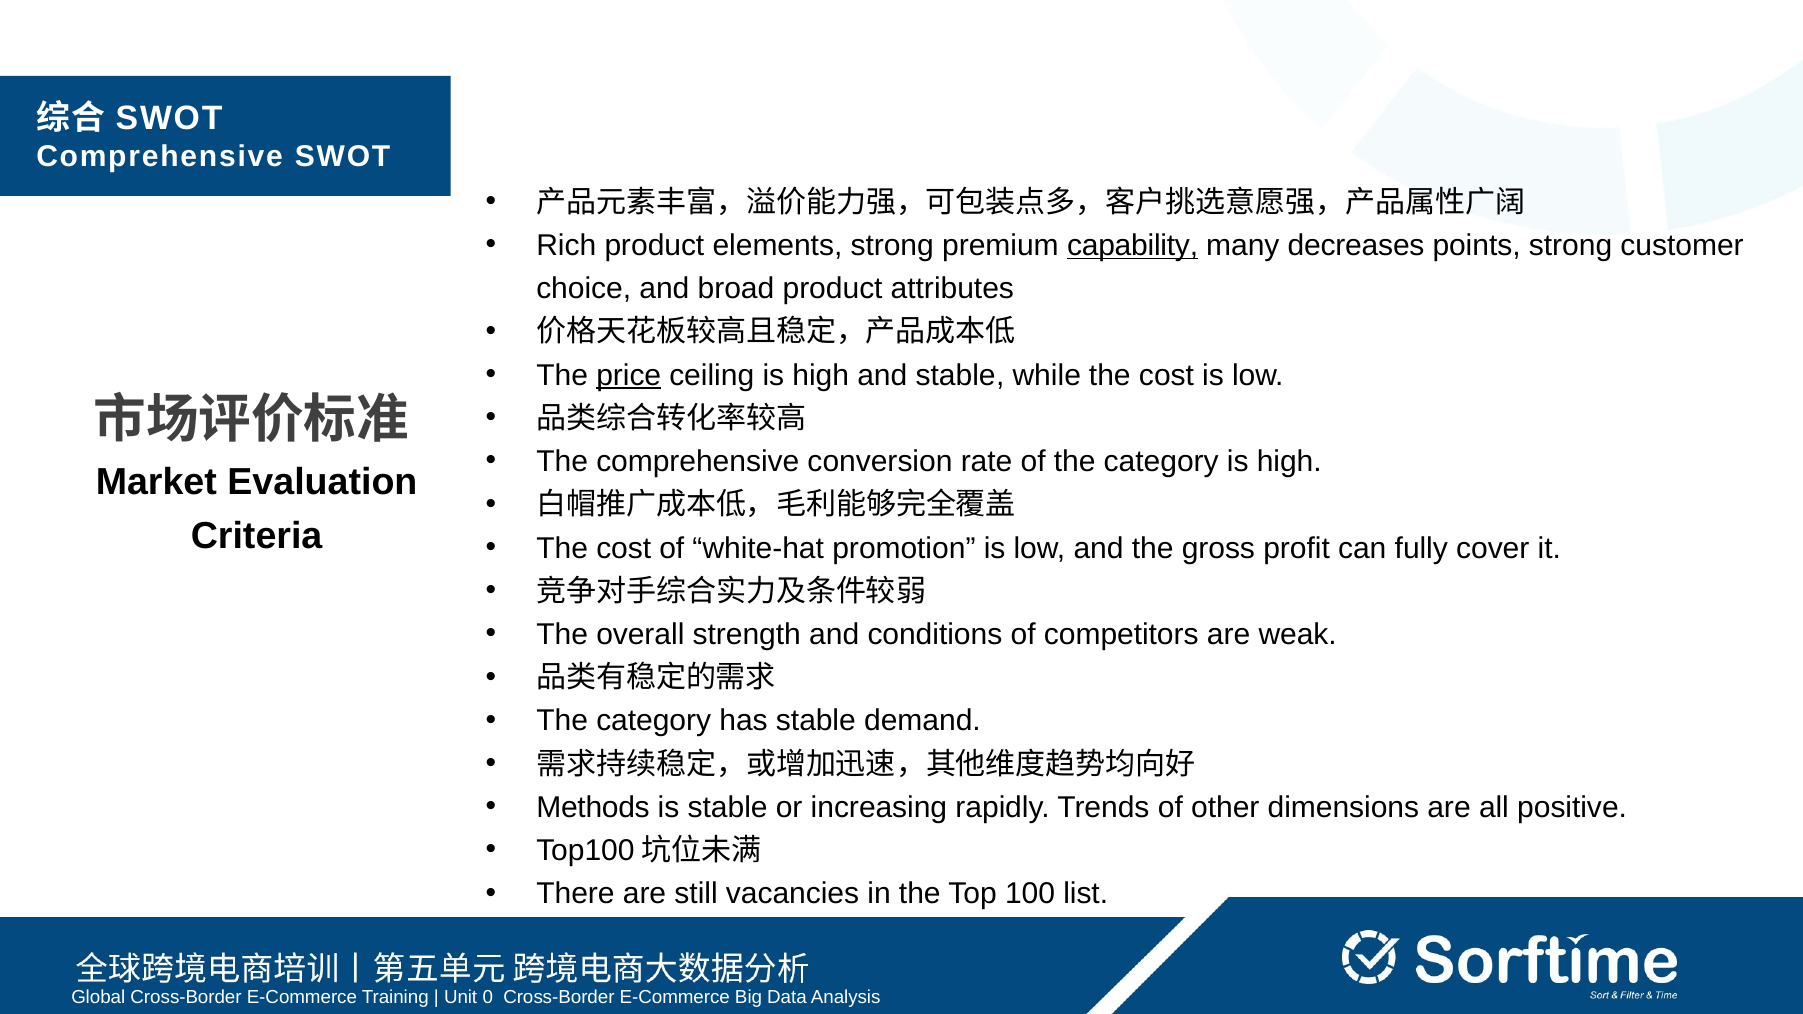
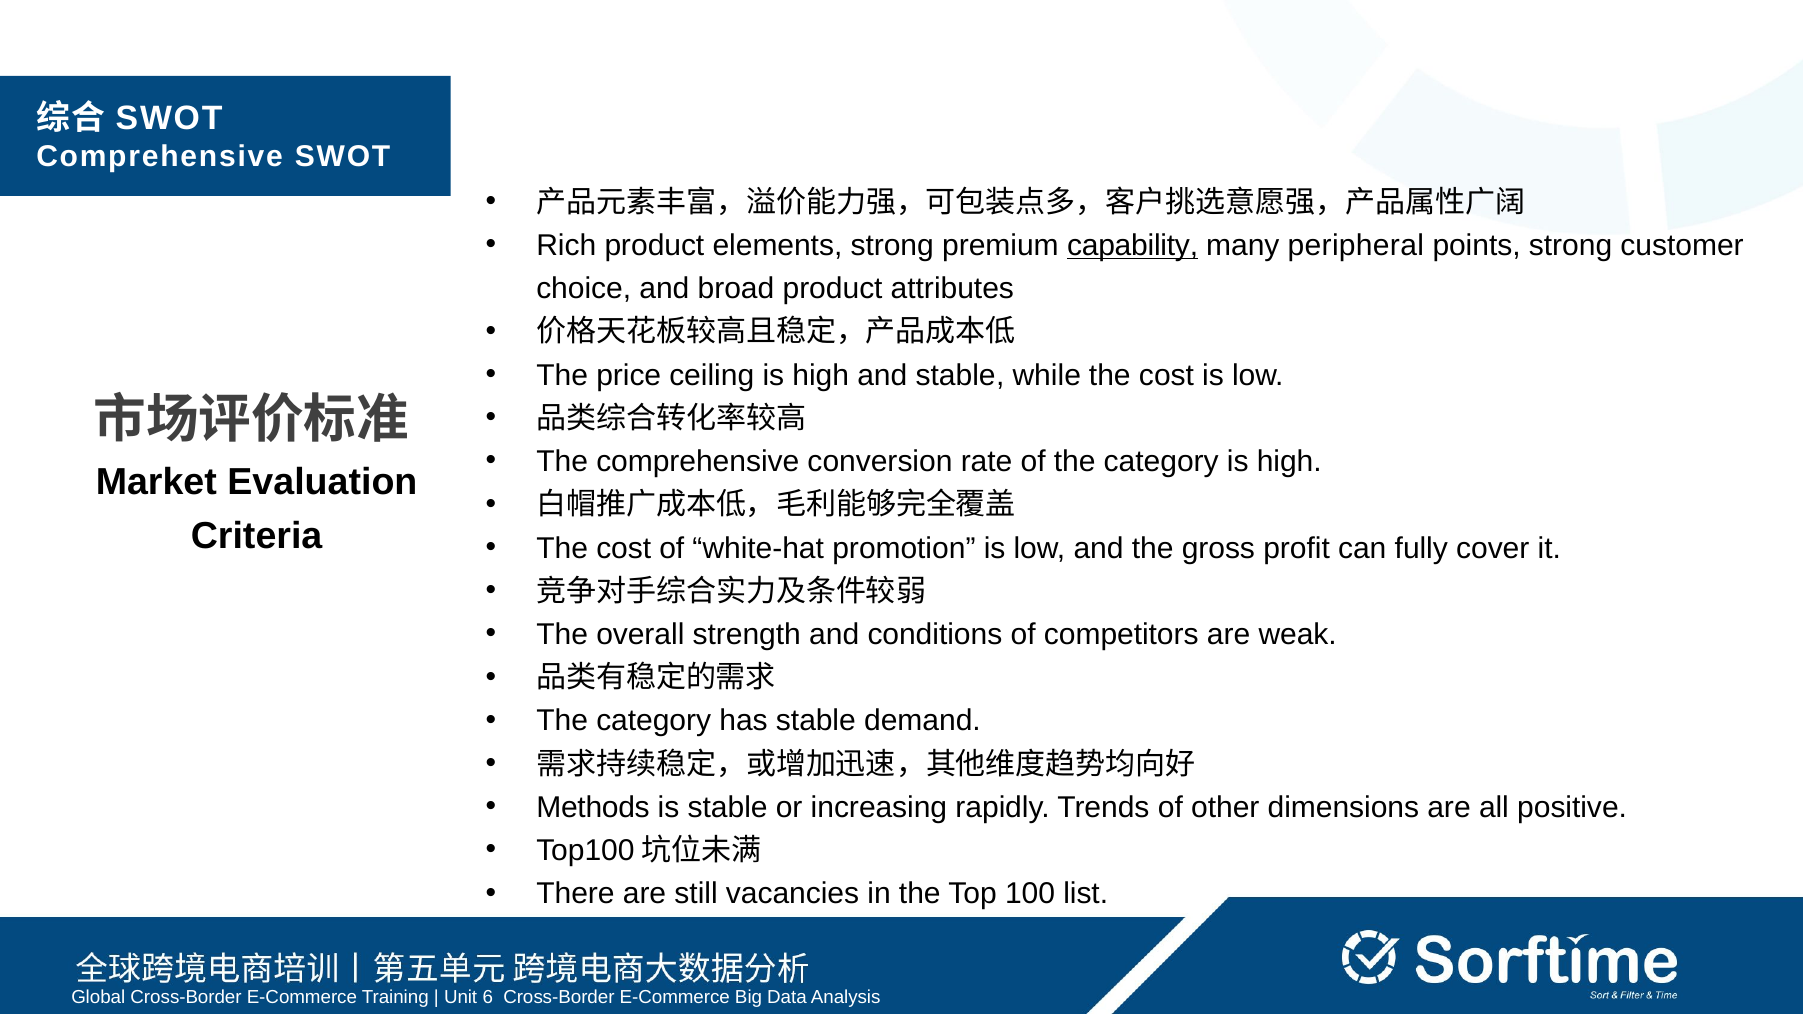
decreases: decreases -> peripheral
price underline: present -> none
0: 0 -> 6
